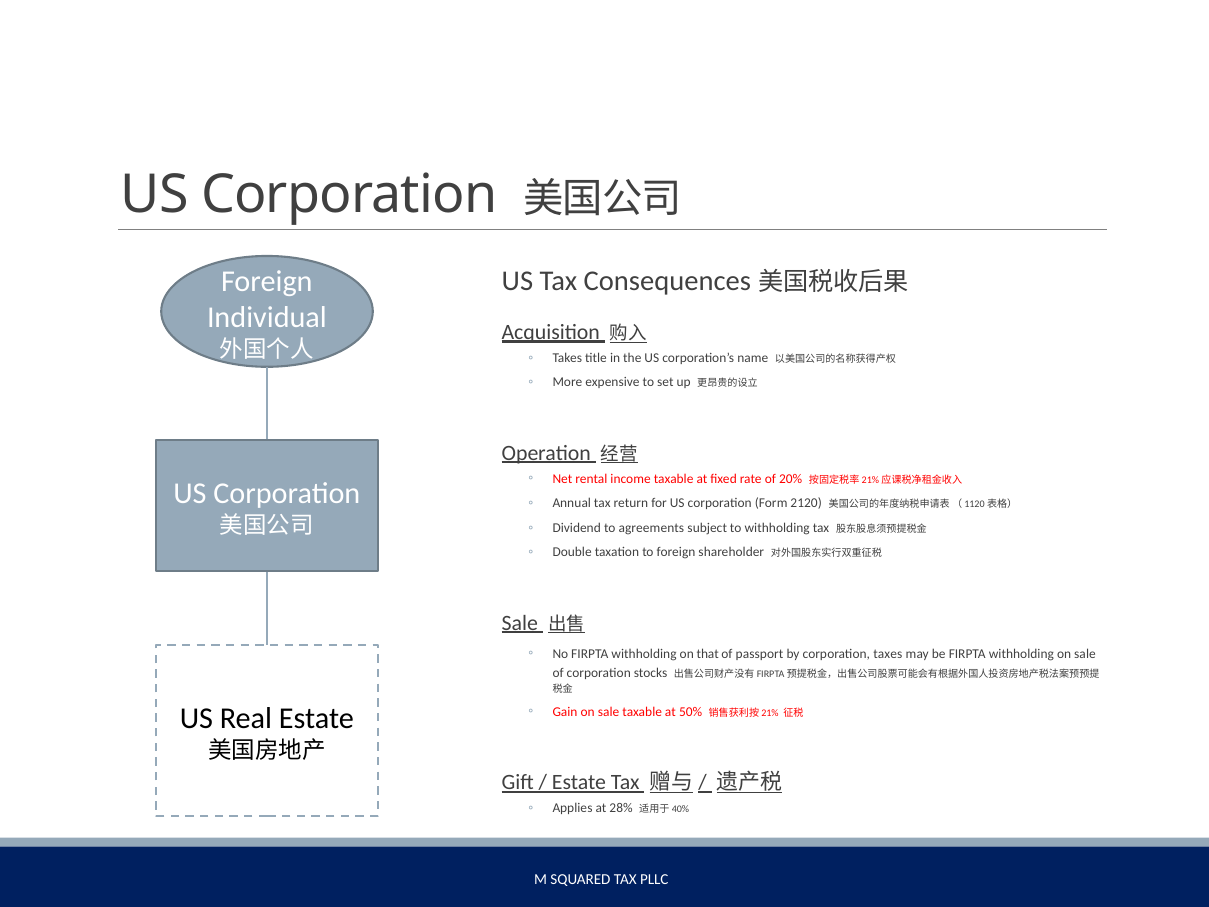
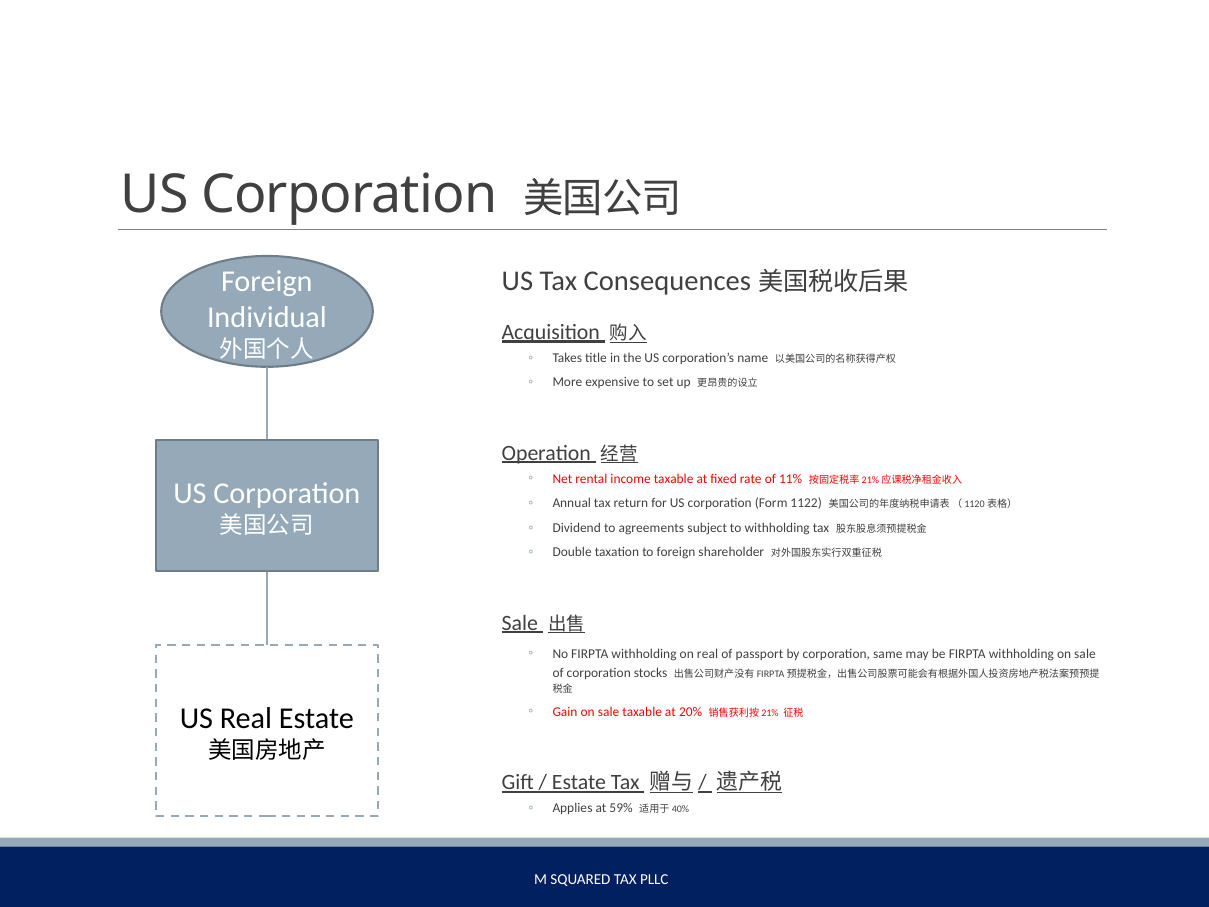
20%: 20% -> 11%
2120: 2120 -> 1122
on that: that -> real
taxes: taxes -> same
50%: 50% -> 20%
28%: 28% -> 59%
